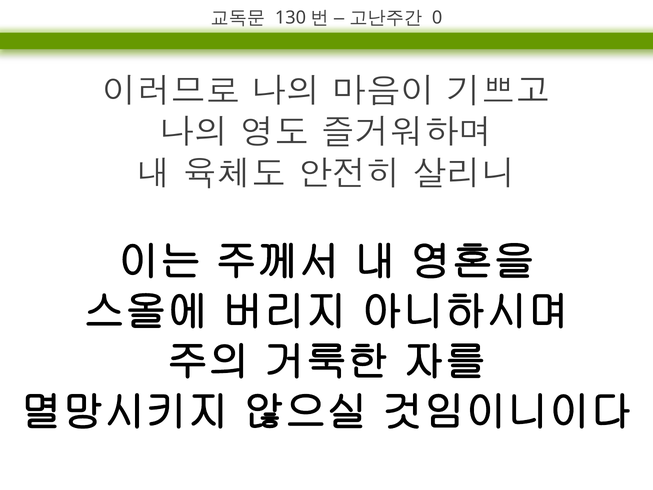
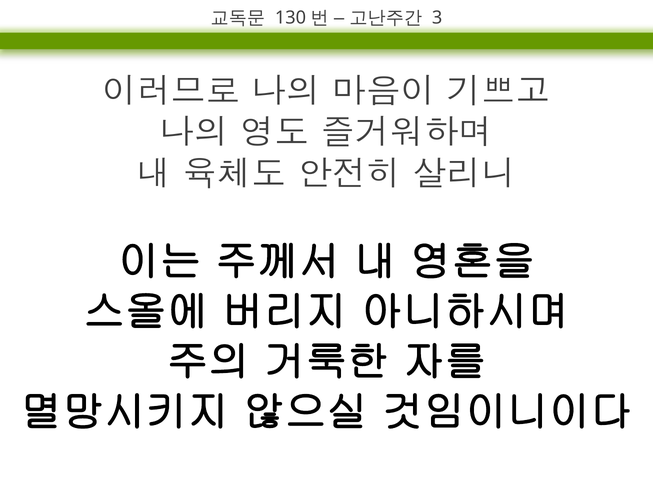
0: 0 -> 3
